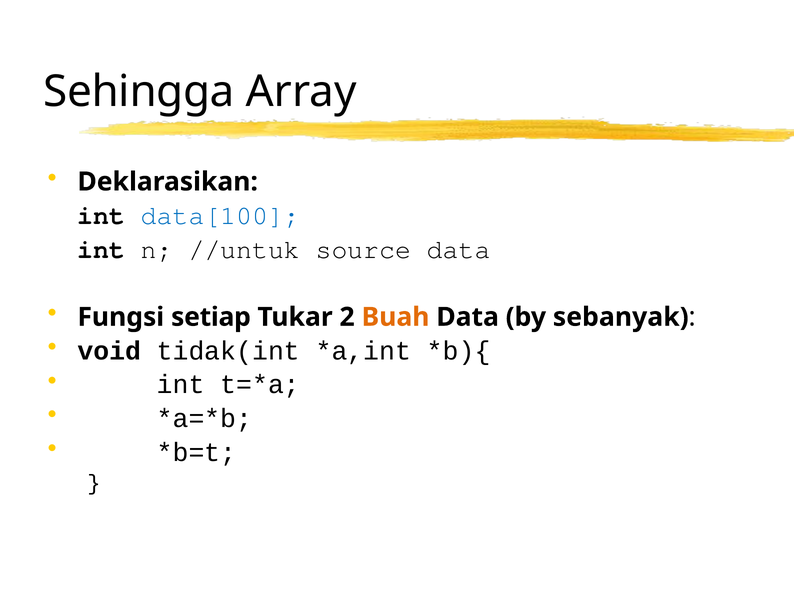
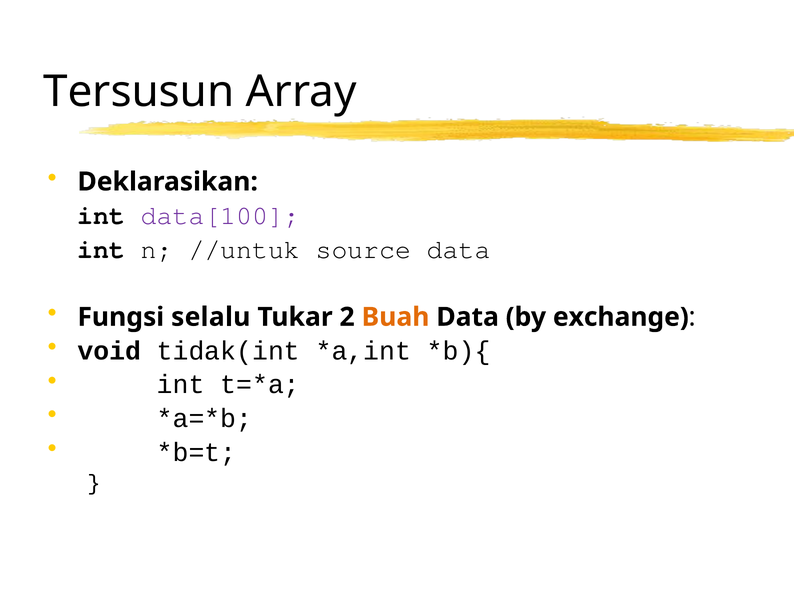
Sehingga: Sehingga -> Tersusun
data[100 colour: blue -> purple
setiap: setiap -> selalu
sebanyak: sebanyak -> exchange
